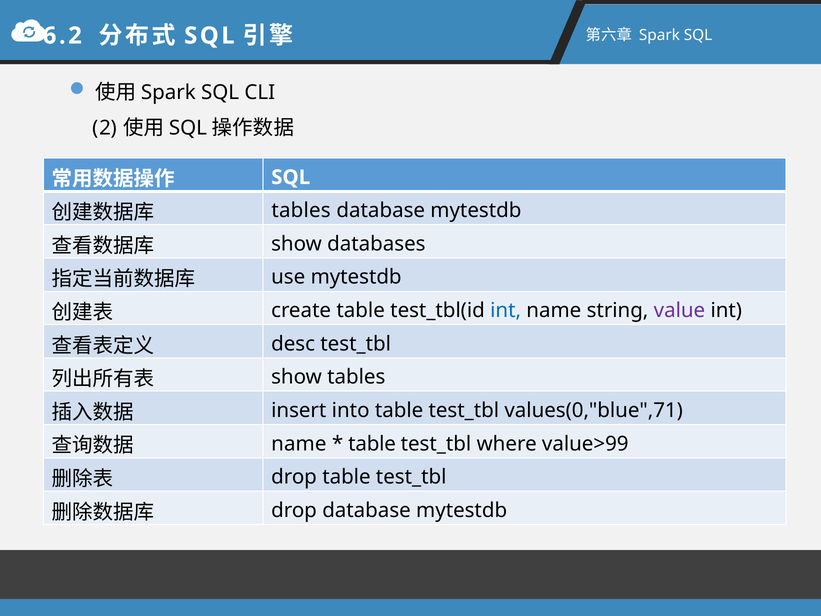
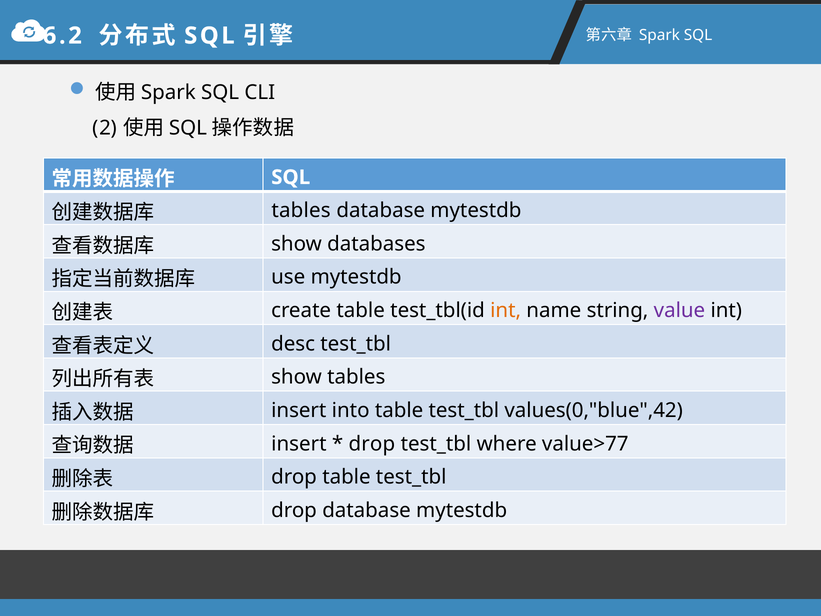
int at (506, 310) colour: blue -> orange
values(0,"blue",71: values(0,"blue",71 -> values(0,"blue",42
name at (299, 444): name -> insert
table at (372, 444): table -> drop
value>99: value>99 -> value>77
